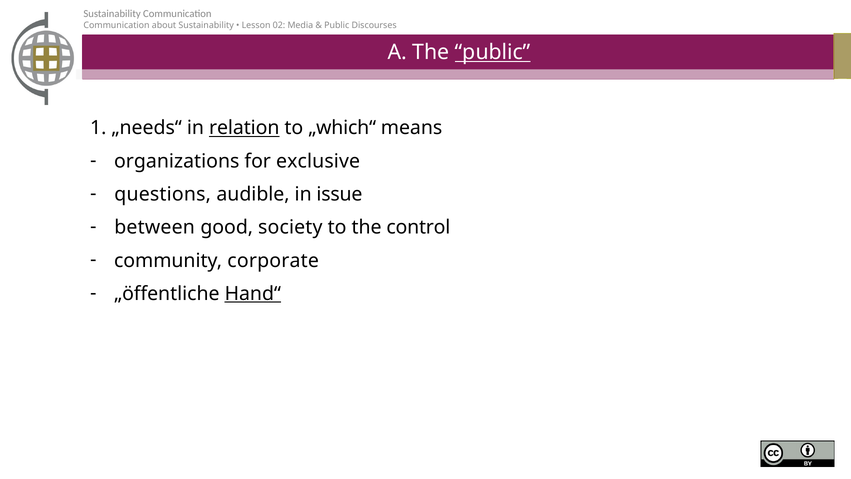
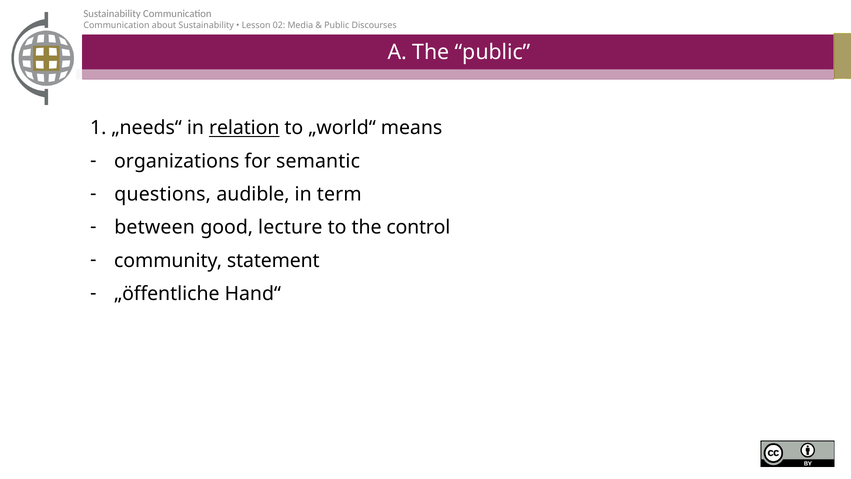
public at (493, 52) underline: present -> none
„which“: „which“ -> „world“
exclusive: exclusive -> semantic
issue: issue -> term
society: society -> lecture
corporate: corporate -> statement
Hand“ underline: present -> none
